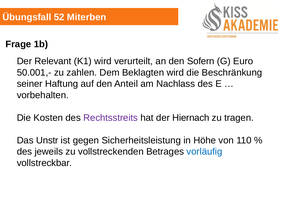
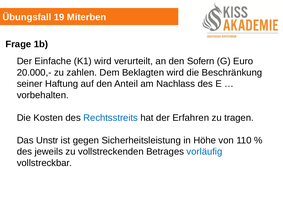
52: 52 -> 19
Relevant: Relevant -> Einfache
50.001,-: 50.001,- -> 20.000,-
Rechtsstreits colour: purple -> blue
Hiernach: Hiernach -> Erfahren
